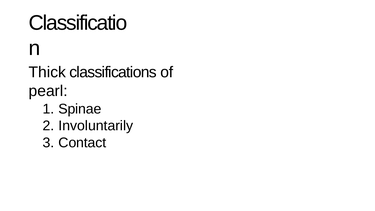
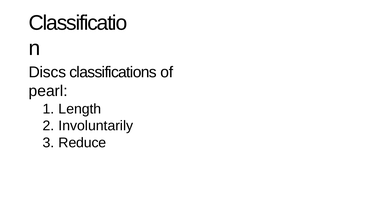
Thick: Thick -> Discs
Spinae: Spinae -> Length
Contact: Contact -> Reduce
